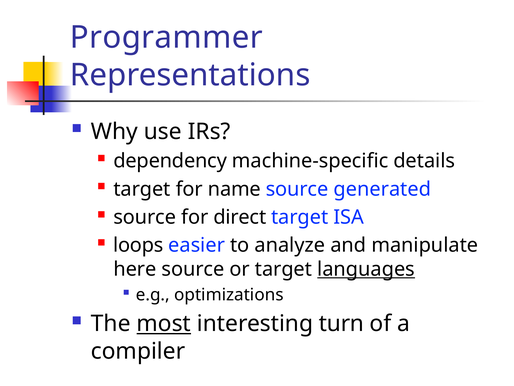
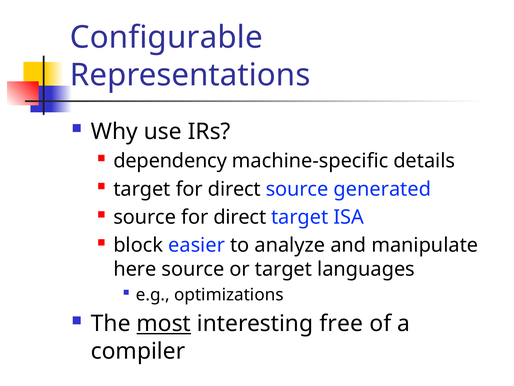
Programmer: Programmer -> Configurable
target for name: name -> direct
loops: loops -> block
languages underline: present -> none
turn: turn -> free
